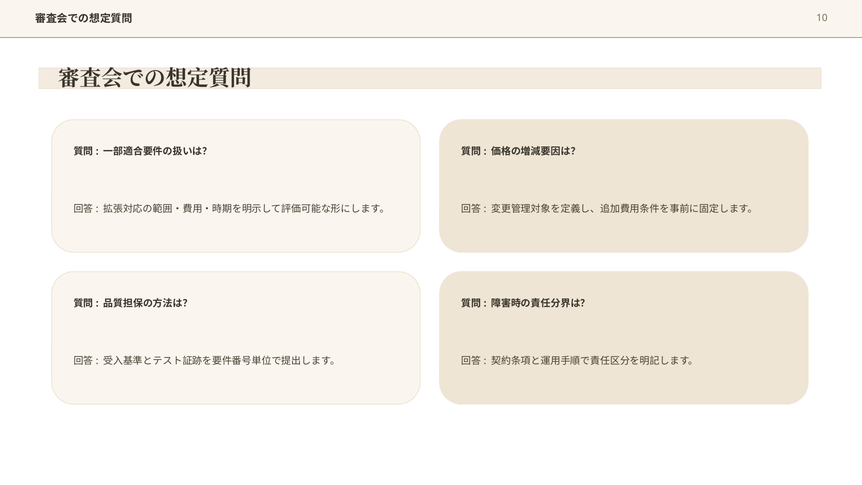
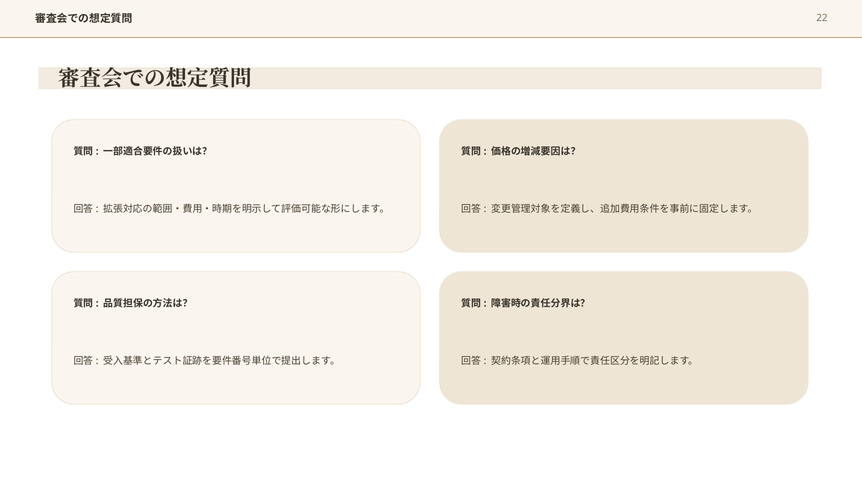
10: 10 -> 22
